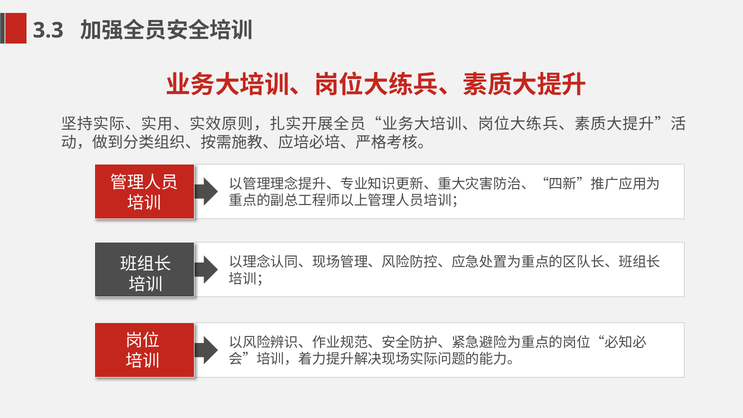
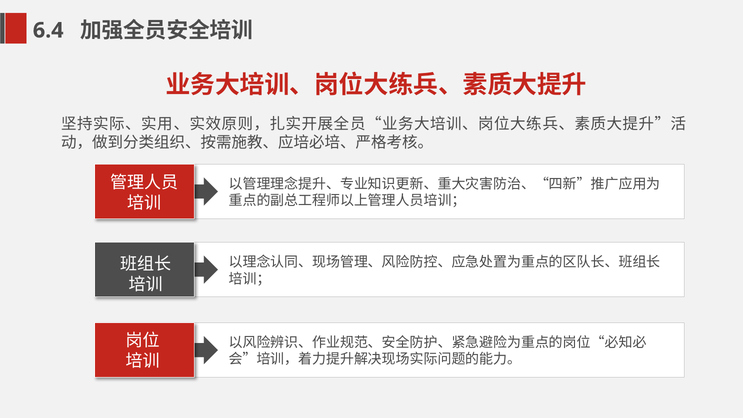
3.3: 3.3 -> 6.4
